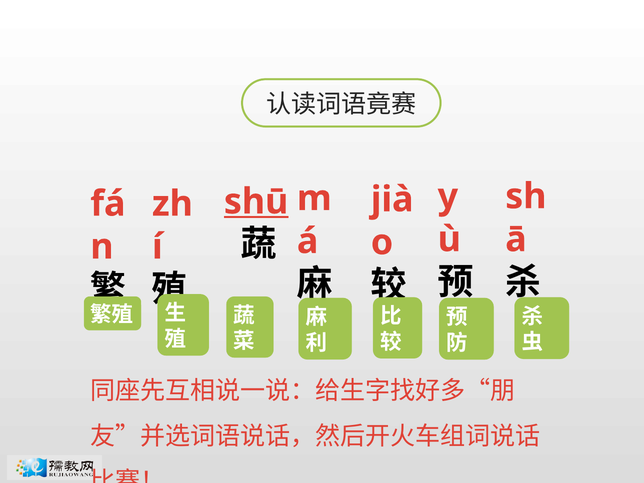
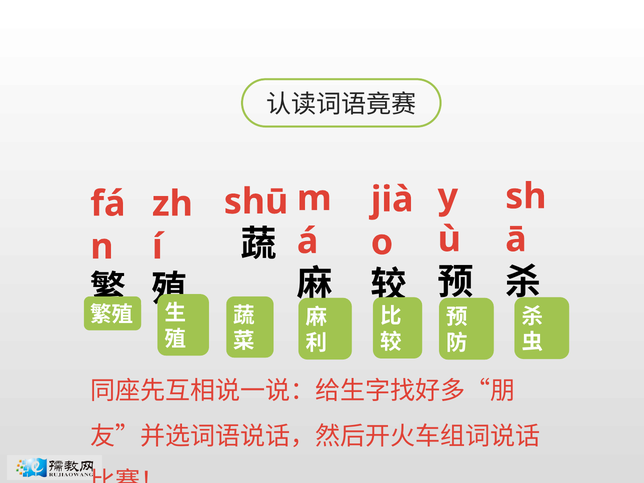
shū underline: present -> none
